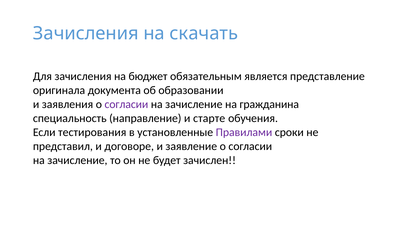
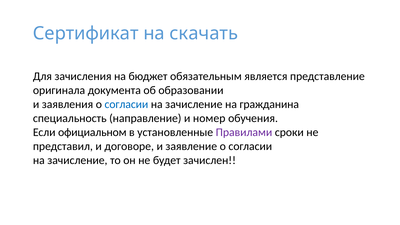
Зачисления at (86, 34): Зачисления -> Сертификат
согласии at (126, 104) colour: purple -> blue
старте: старте -> номер
тестирования: тестирования -> официальном
